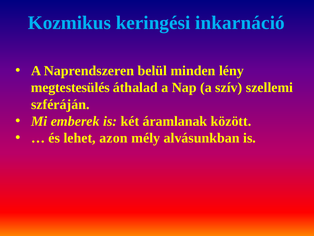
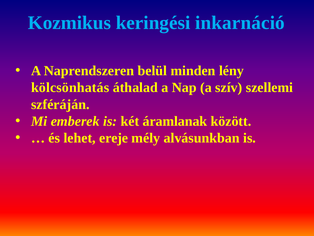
megtestesülés: megtestesülés -> kölcsönhatás
azon: azon -> ereje
